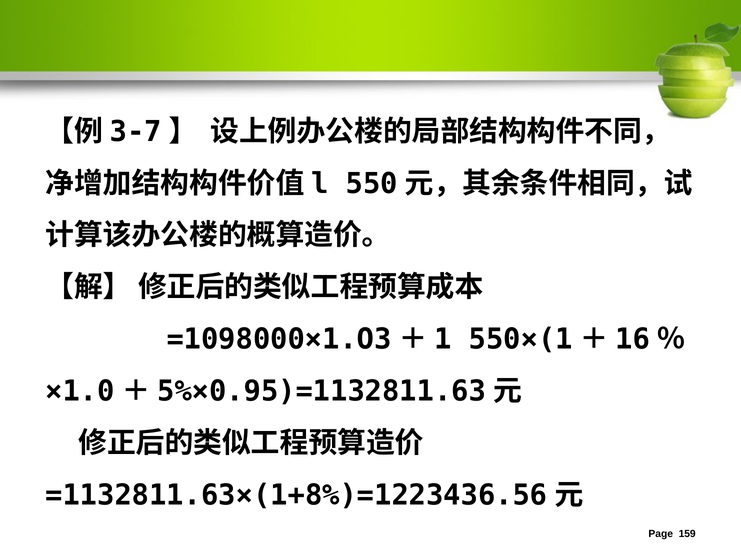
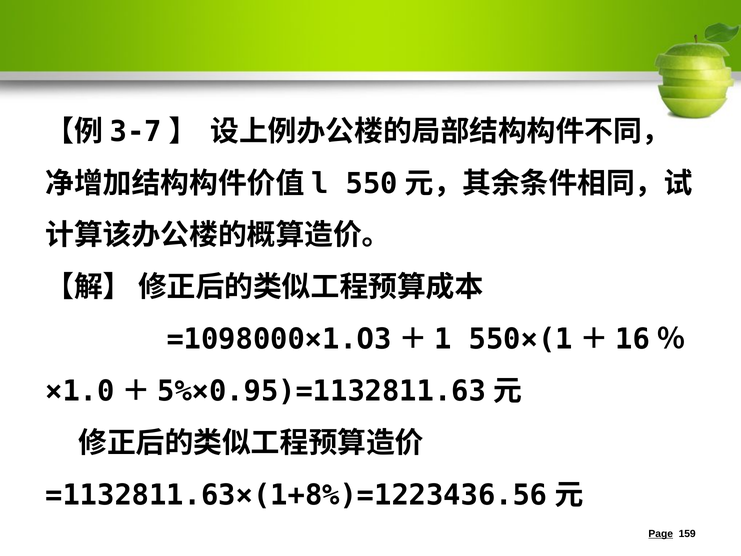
Page underline: none -> present
